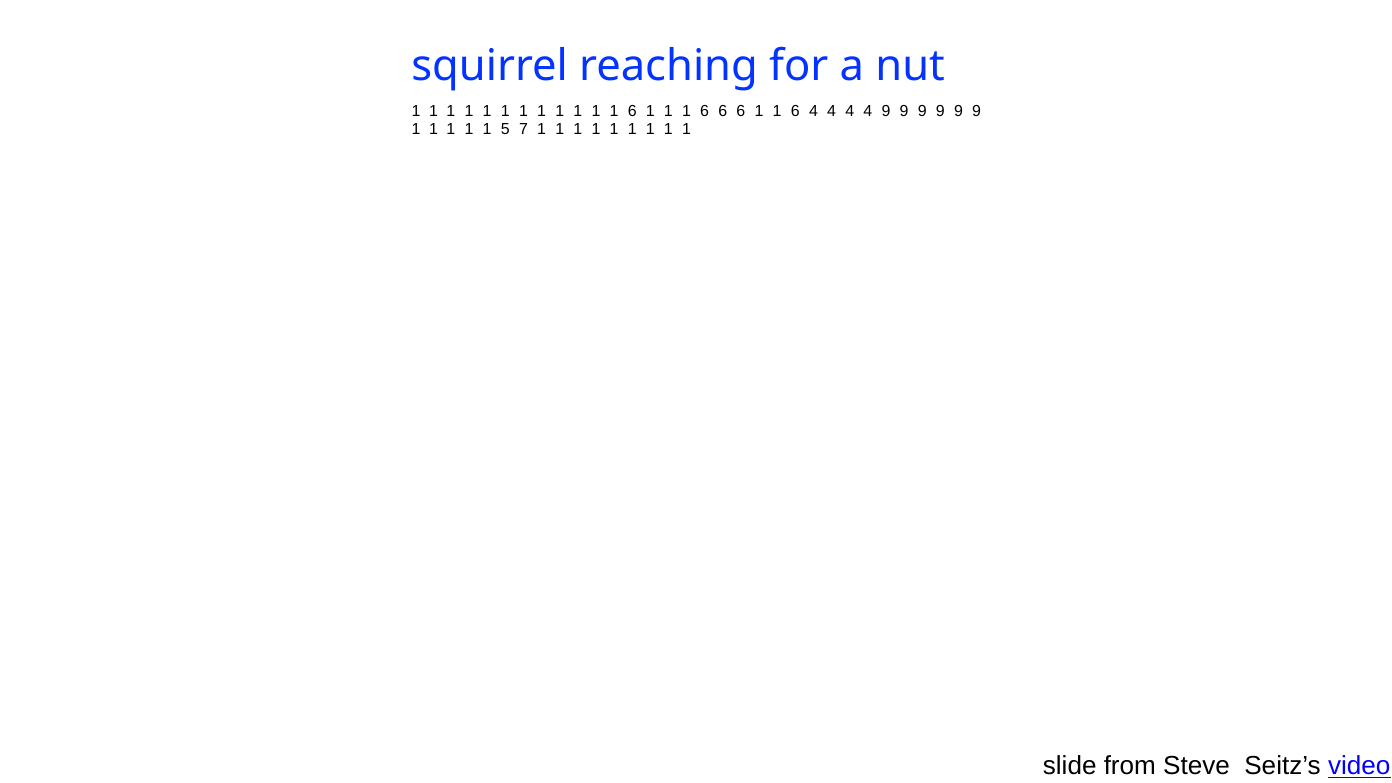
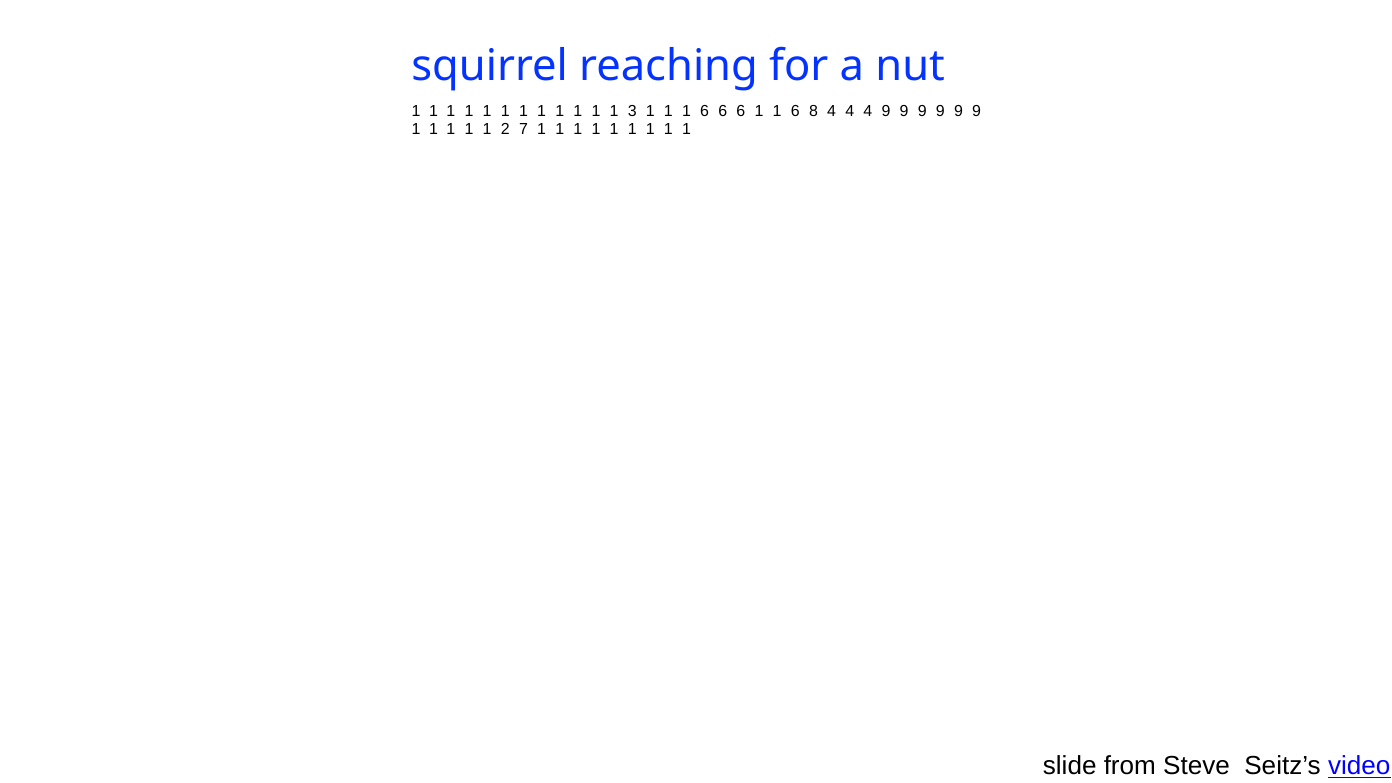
6 at (632, 111): 6 -> 3
6 4: 4 -> 8
5: 5 -> 2
